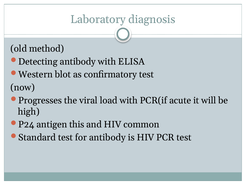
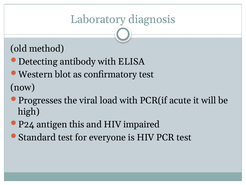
common: common -> impaired
for antibody: antibody -> everyone
